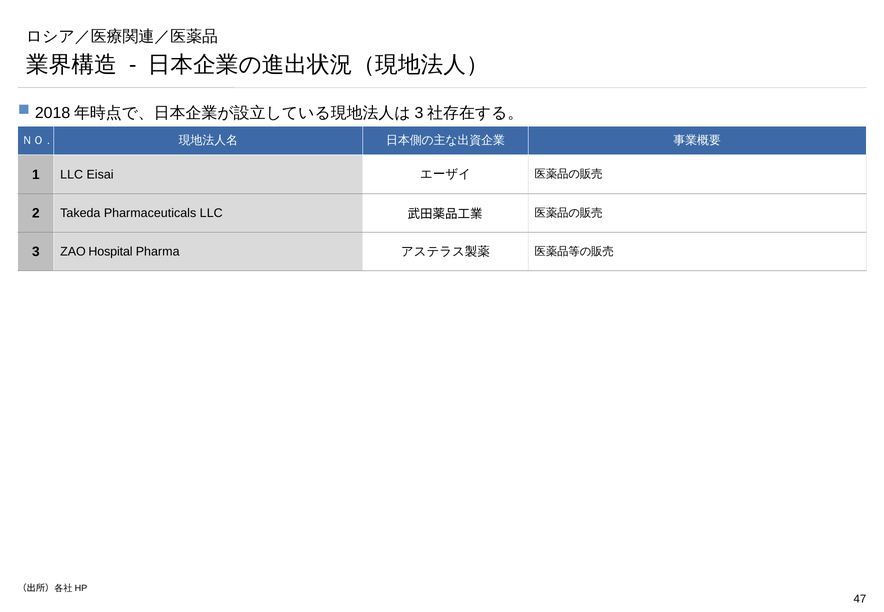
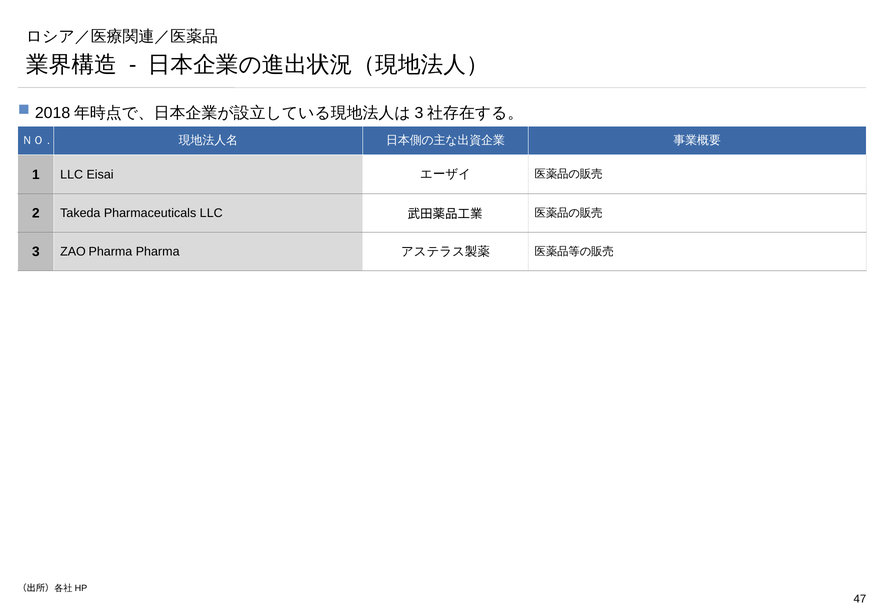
ZAO Hospital: Hospital -> Pharma
